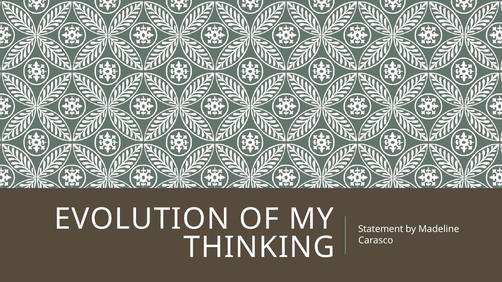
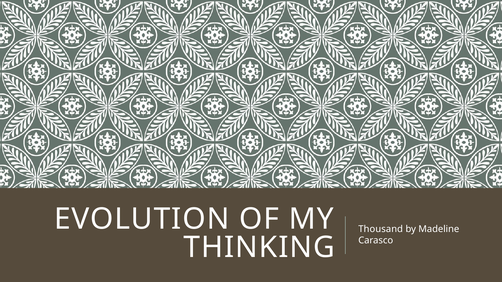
Statement: Statement -> Thousand
